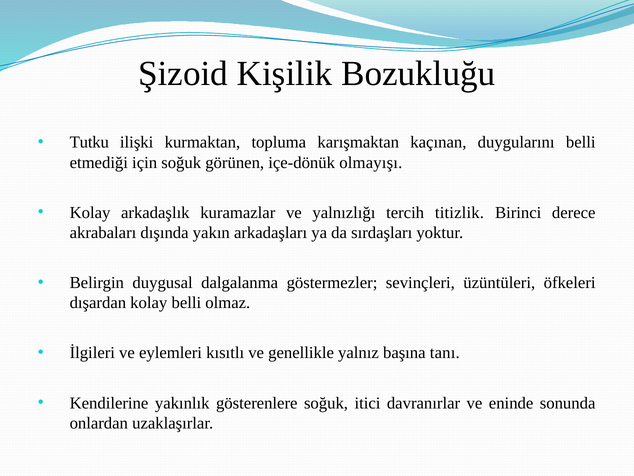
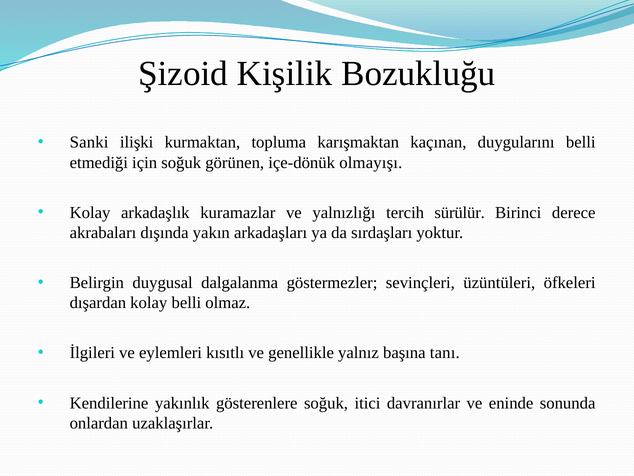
Tutku: Tutku -> Sanki
titizlik: titizlik -> sürülür
